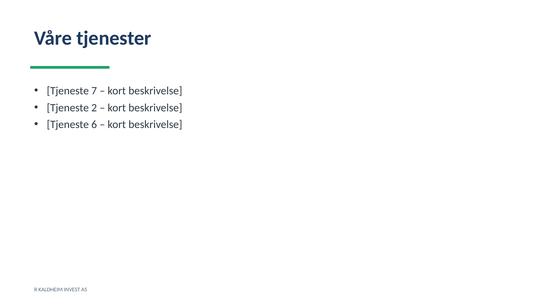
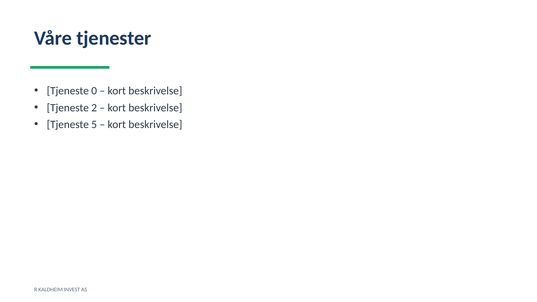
7: 7 -> 0
6: 6 -> 5
